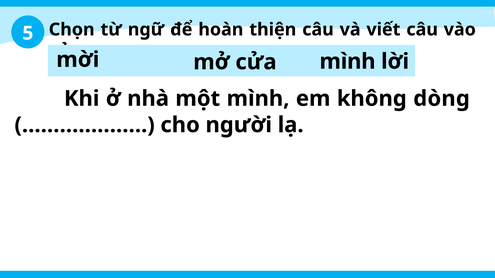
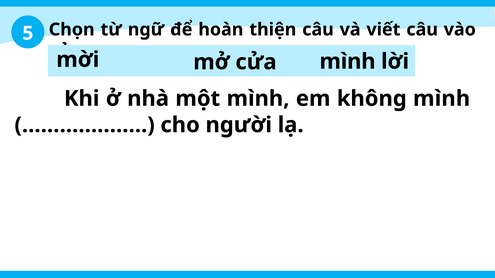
không dòng: dòng -> mình
